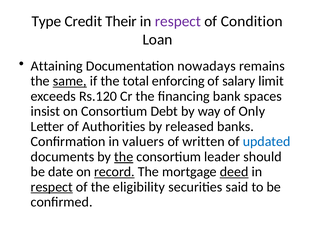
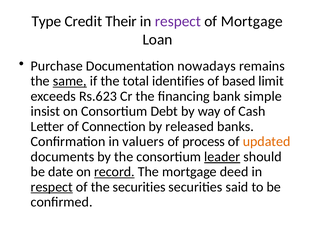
of Condition: Condition -> Mortgage
Attaining: Attaining -> Purchase
enforcing: enforcing -> identifies
salary: salary -> based
Rs.120: Rs.120 -> Rs.623
spaces: spaces -> simple
Only: Only -> Cash
Authorities: Authorities -> Connection
written: written -> process
updated colour: blue -> orange
the at (124, 157) underline: present -> none
leader underline: none -> present
deed underline: present -> none
the eligibility: eligibility -> securities
